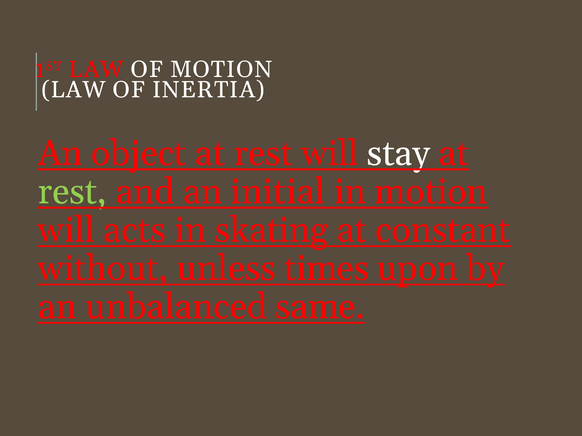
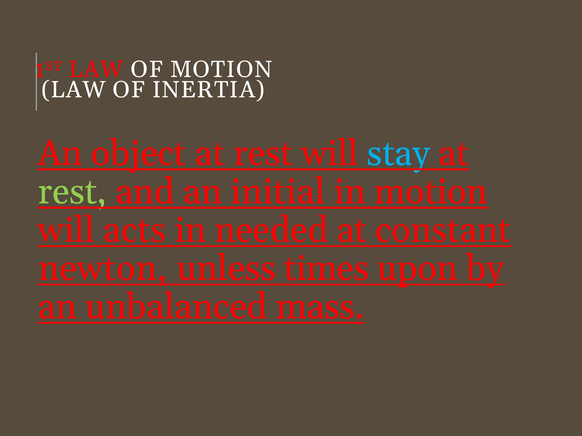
stay colour: white -> light blue
skating: skating -> needed
without: without -> newton
same: same -> mass
